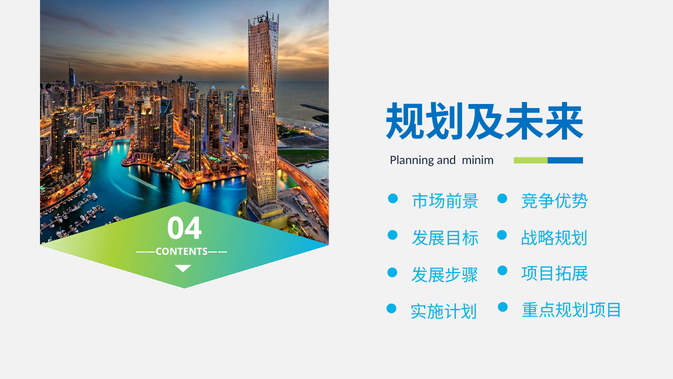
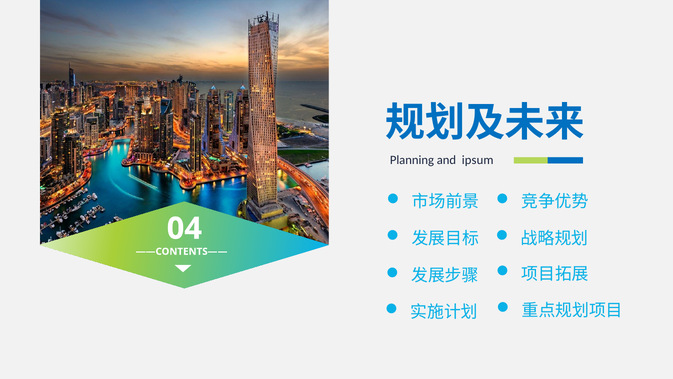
minim: minim -> ipsum
